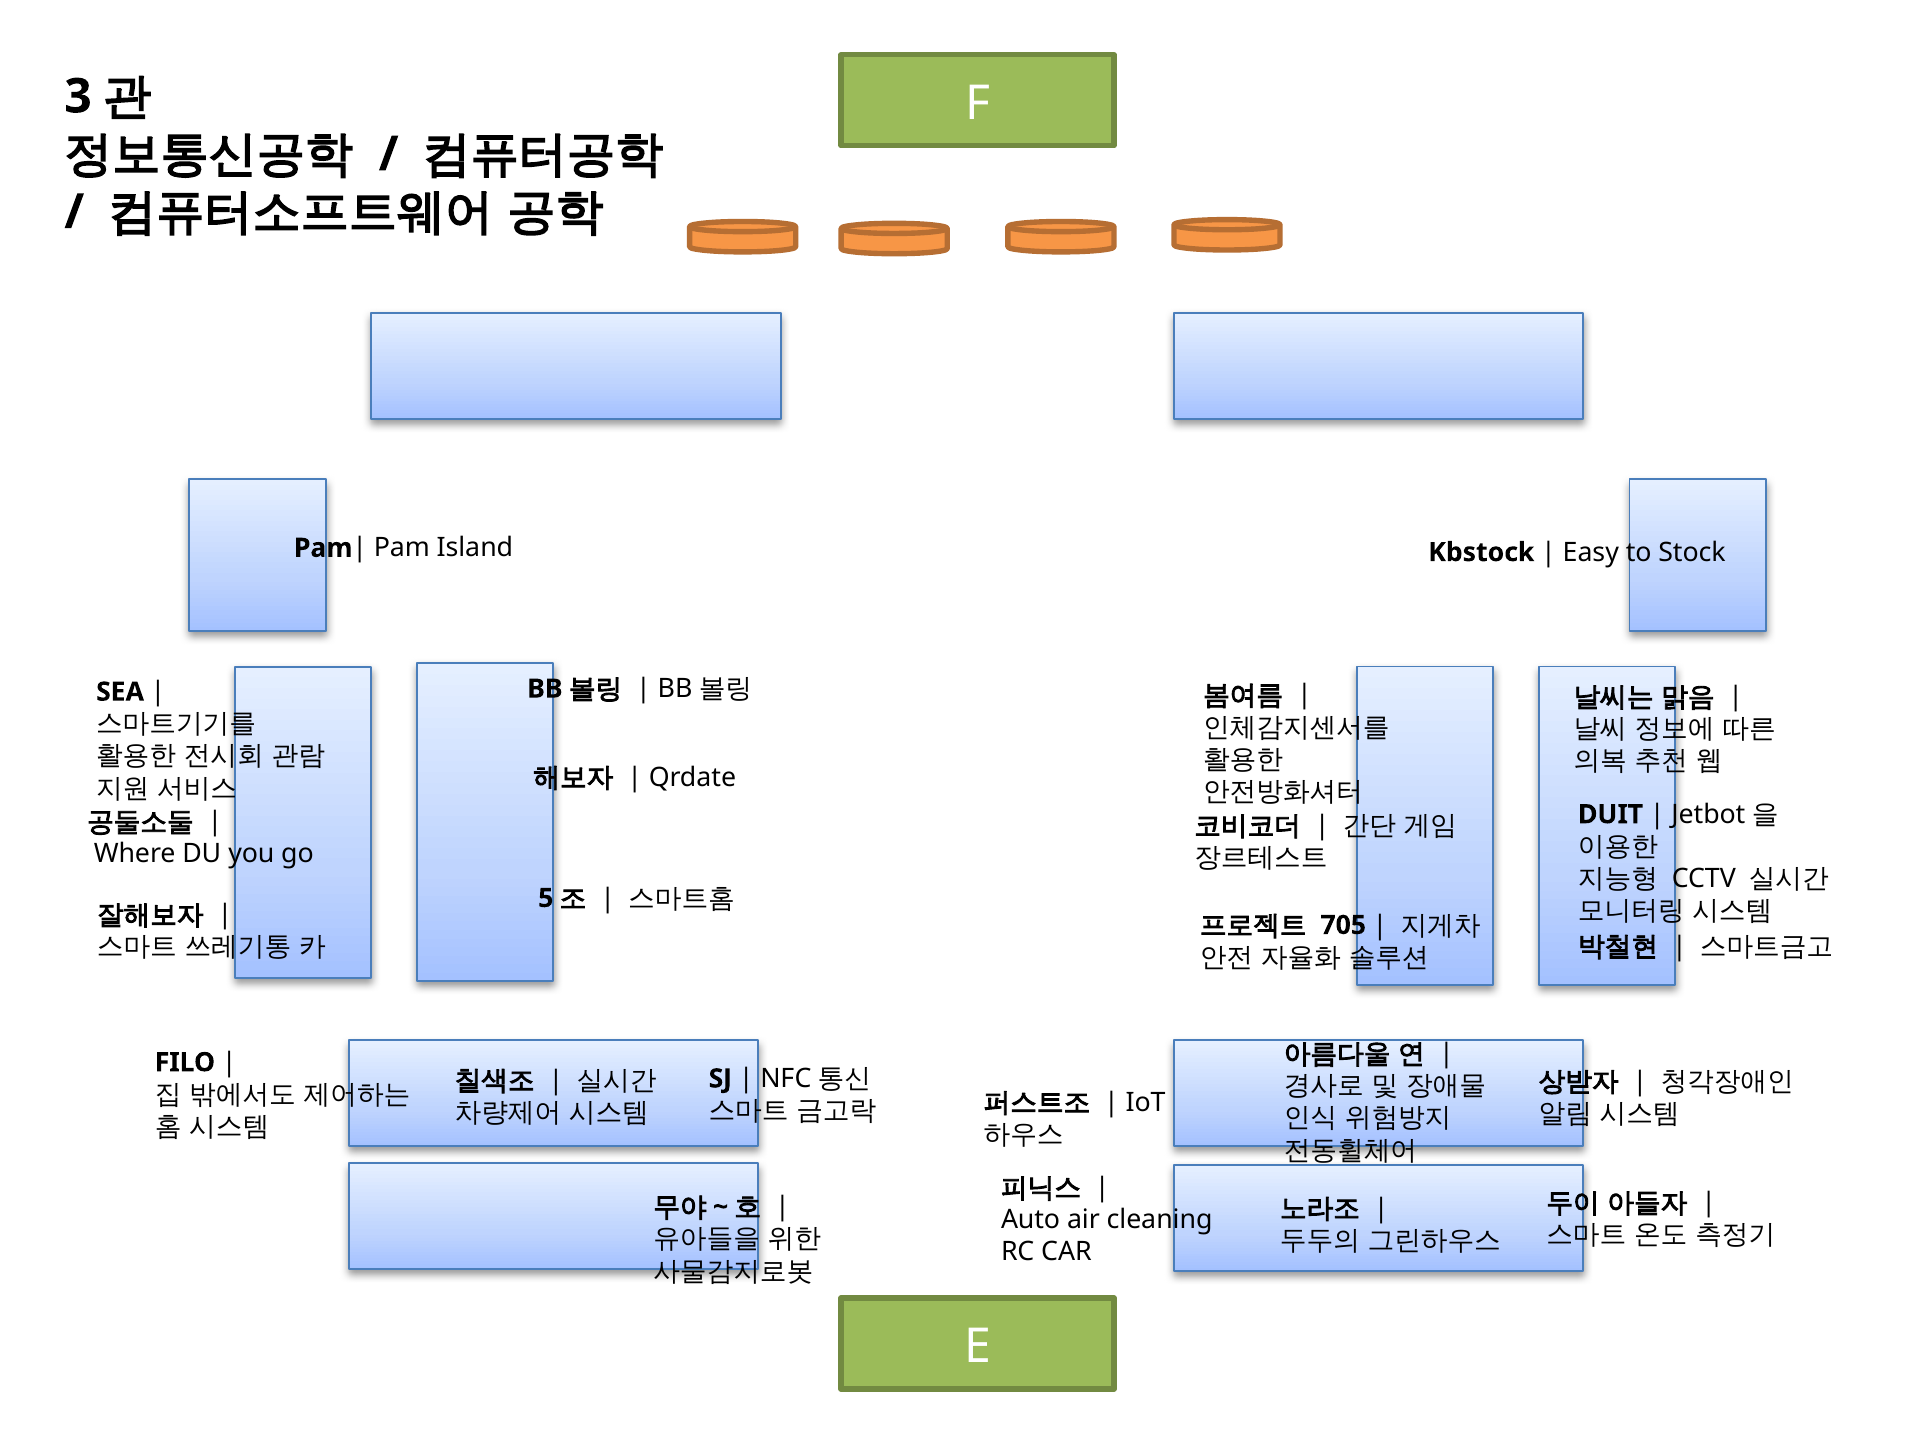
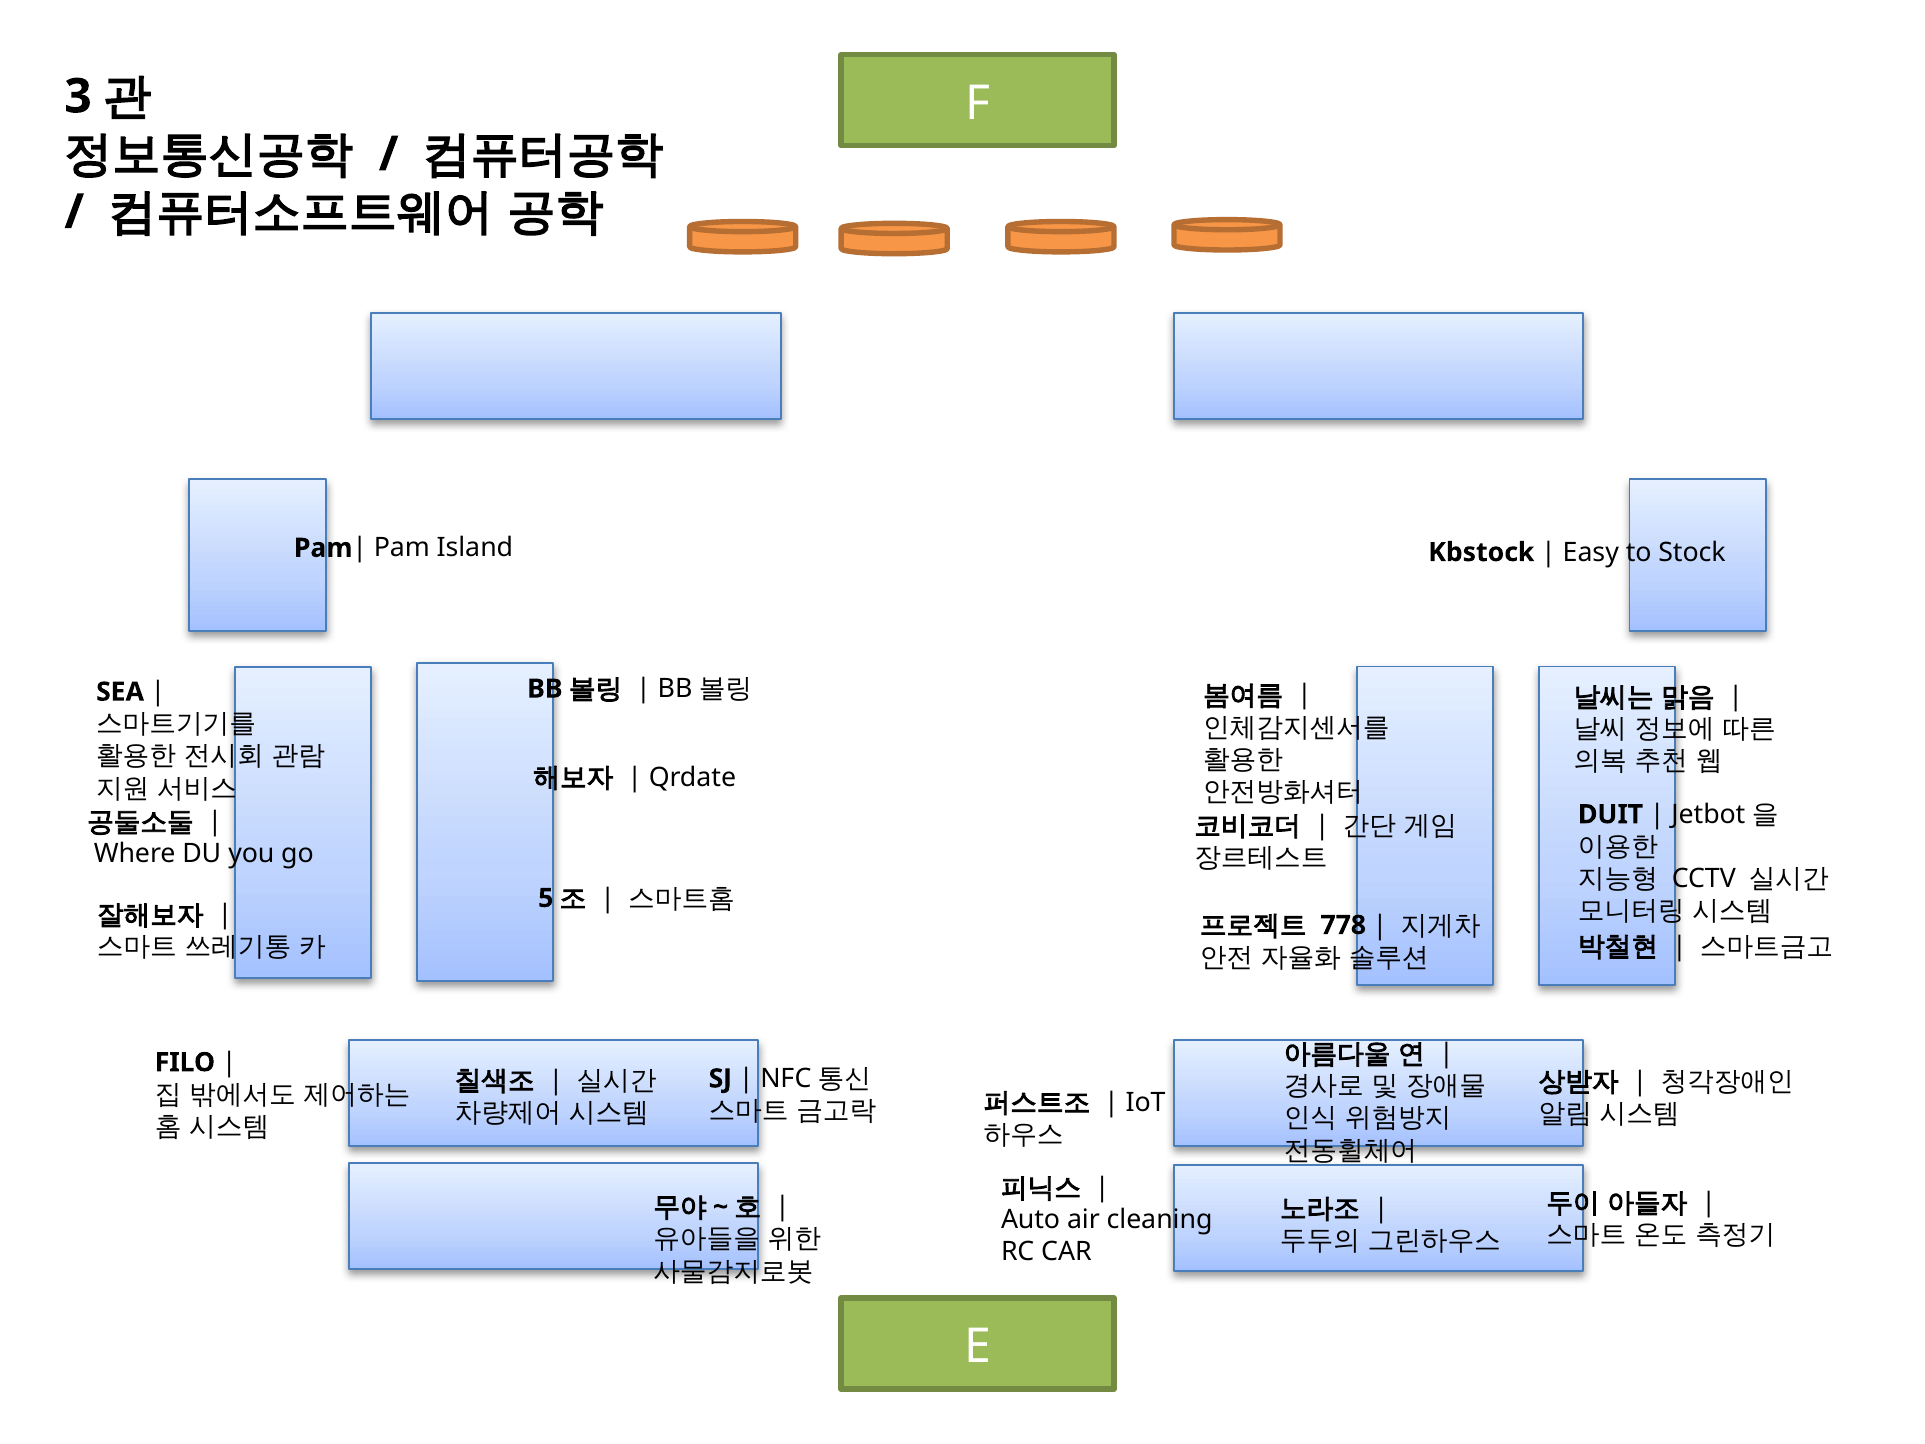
705: 705 -> 778
